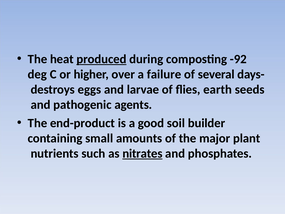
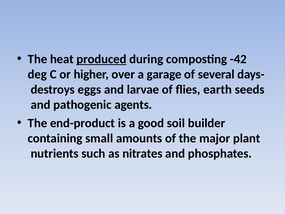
-92: -92 -> -42
failure: failure -> garage
nitrates underline: present -> none
